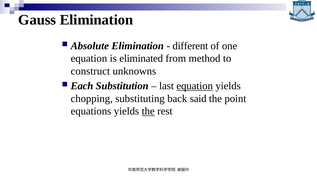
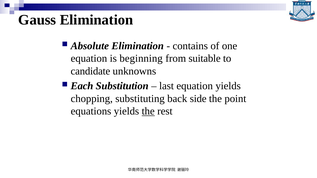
different: different -> contains
eliminated: eliminated -> beginning
method: method -> suitable
construct: construct -> candidate
equation at (195, 86) underline: present -> none
said: said -> side
